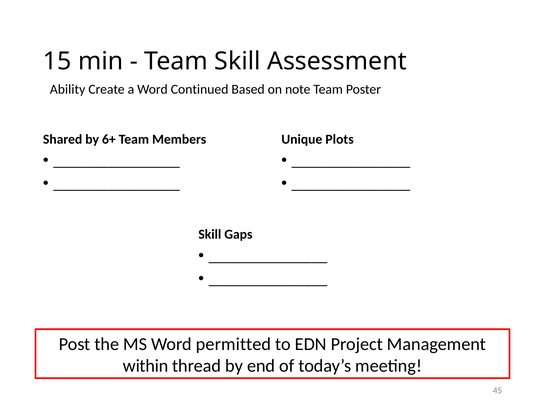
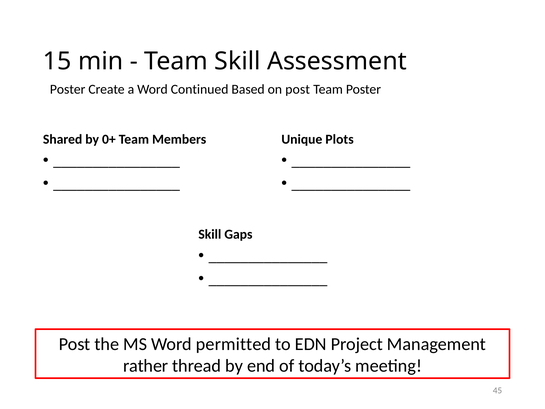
Ability at (68, 89): Ability -> Poster
on note: note -> post
6+: 6+ -> 0+
within: within -> rather
